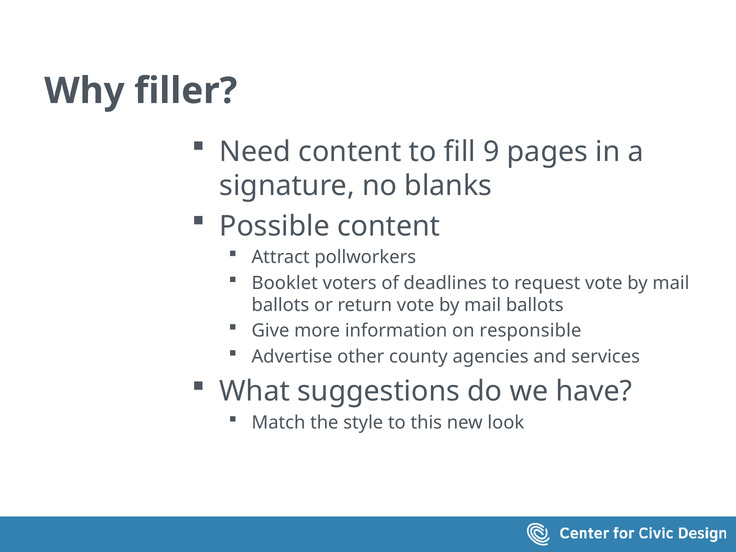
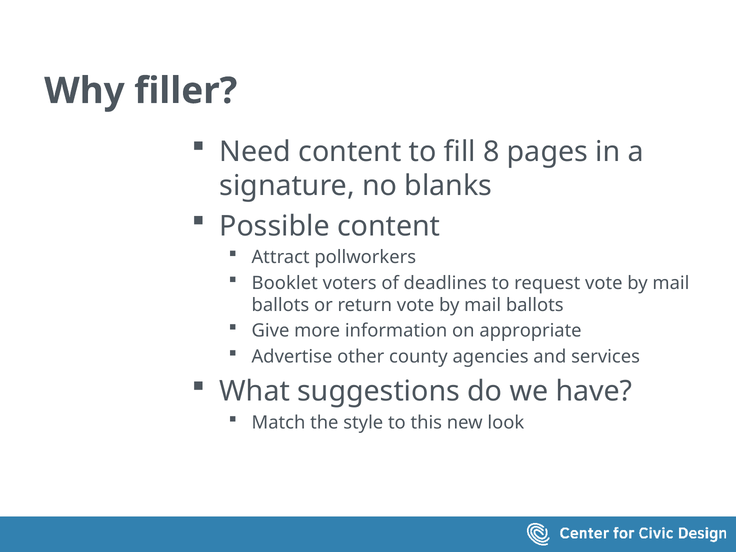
9: 9 -> 8
responsible: responsible -> appropriate
